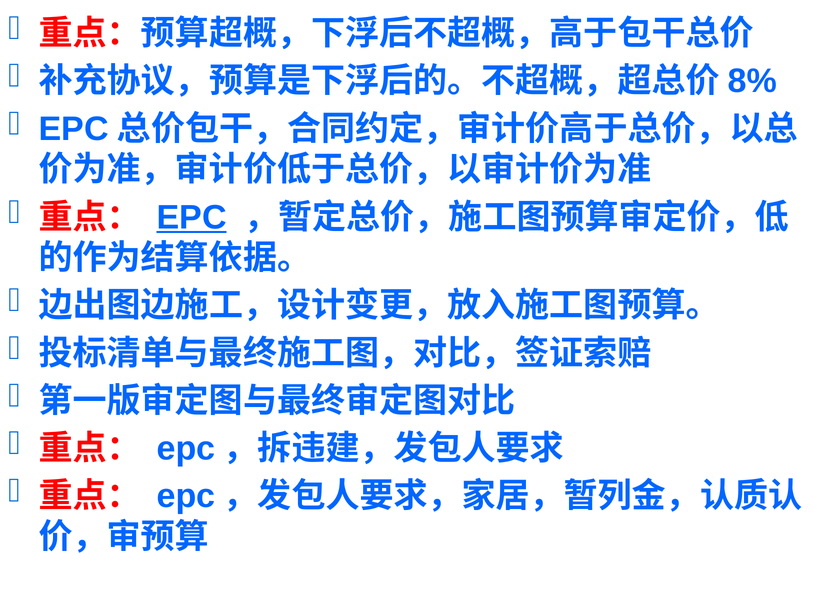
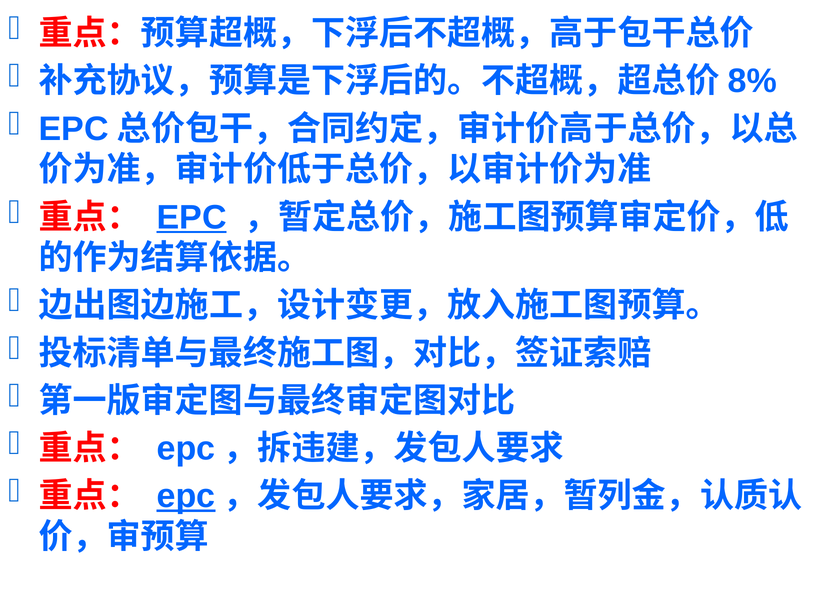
epc at (186, 497) underline: none -> present
